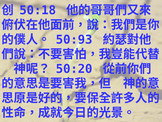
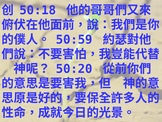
50:93: 50:93 -> 50:59
